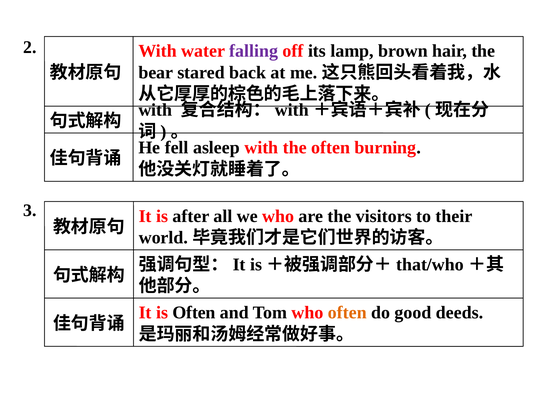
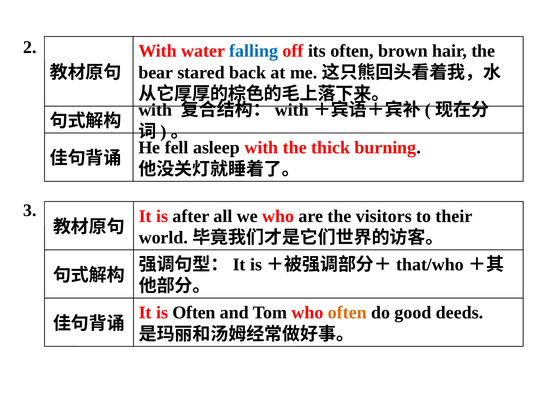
falling colour: purple -> blue
its lamp: lamp -> often
the often: often -> thick
